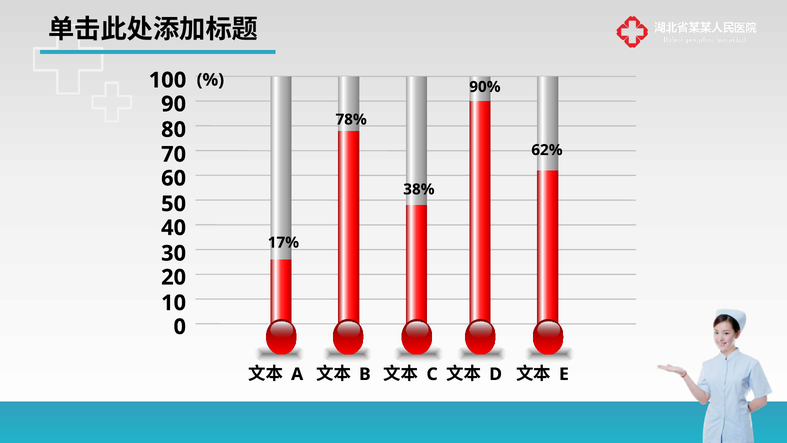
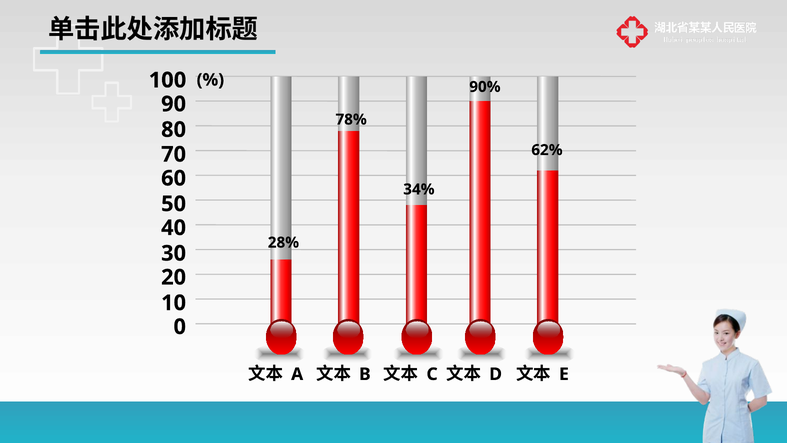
38%: 38% -> 34%
17%: 17% -> 28%
